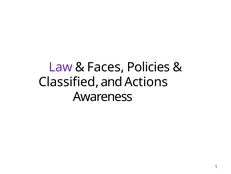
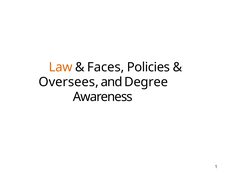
Law colour: purple -> orange
Classified: Classified -> Oversees
Actions: Actions -> Degree
